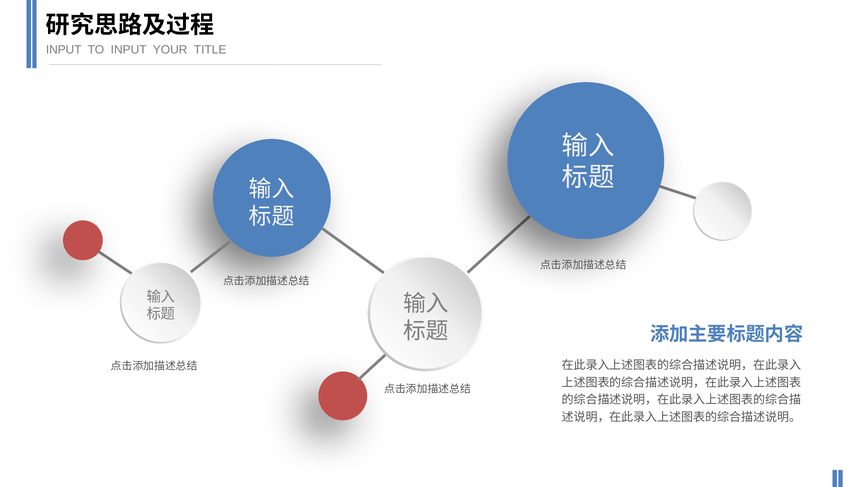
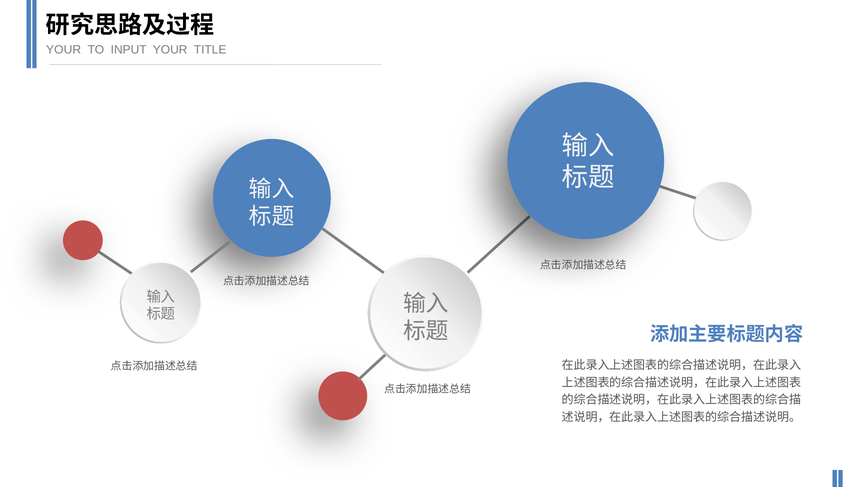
INPUT at (64, 50): INPUT -> YOUR
